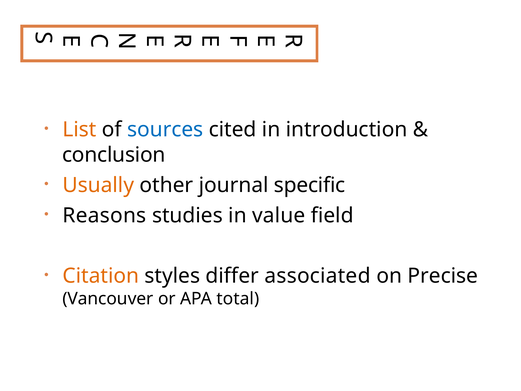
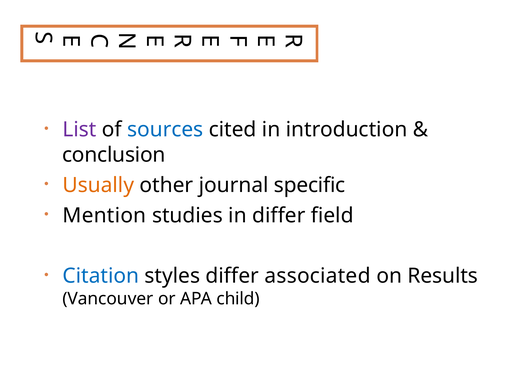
List colour: orange -> purple
Reasons: Reasons -> Mention
in value: value -> differ
Citation colour: orange -> blue
Precise: Precise -> Results
total: total -> child
